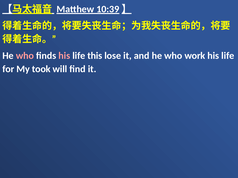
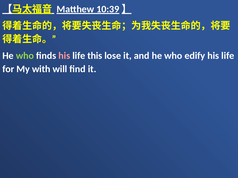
who at (25, 56) colour: pink -> light green
work: work -> edify
took: took -> with
